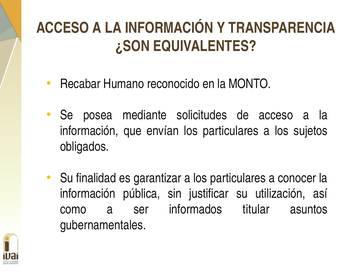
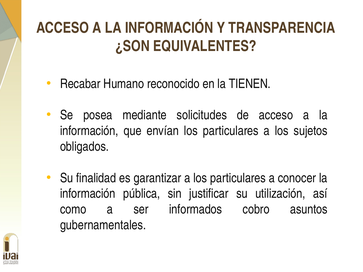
MONTO: MONTO -> TIENEN
titular: titular -> cobro
